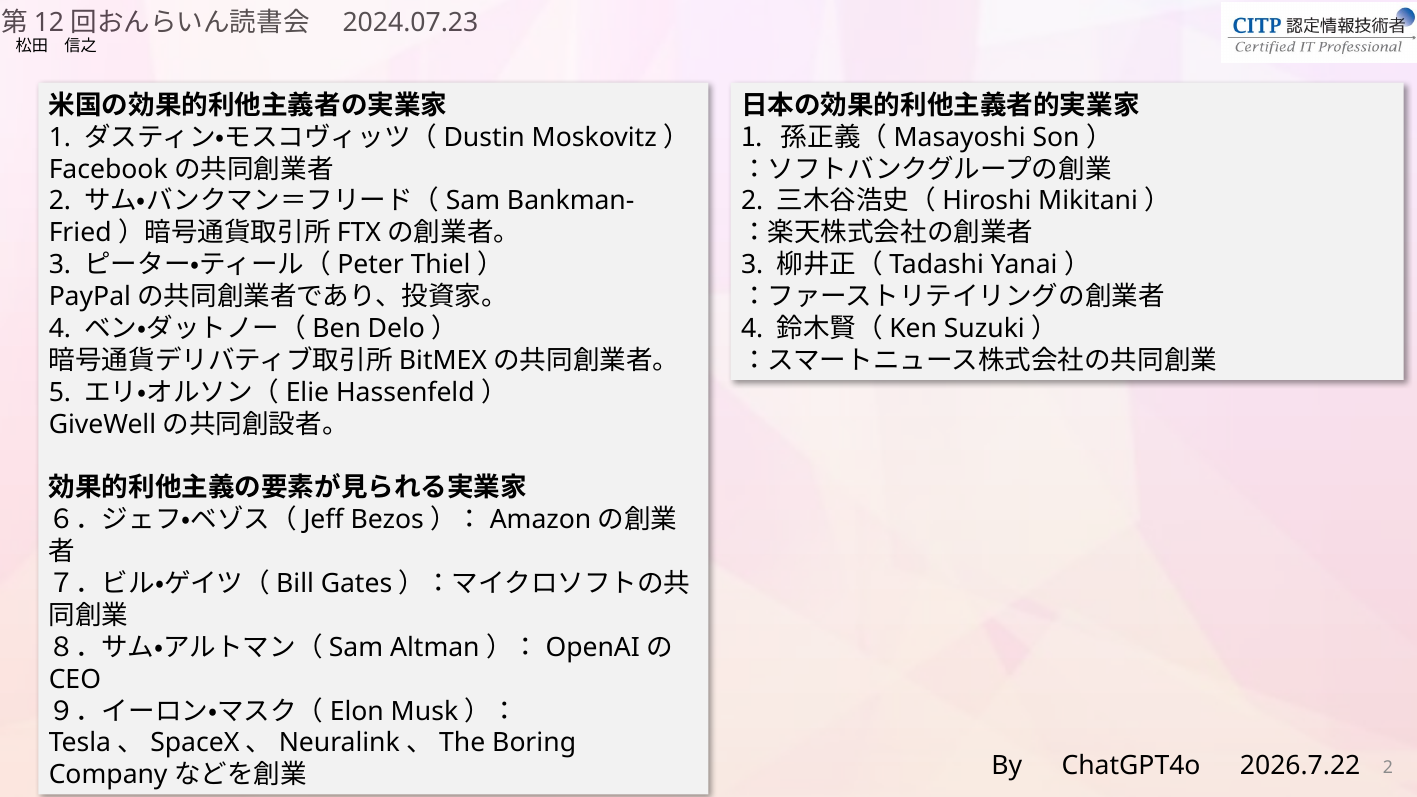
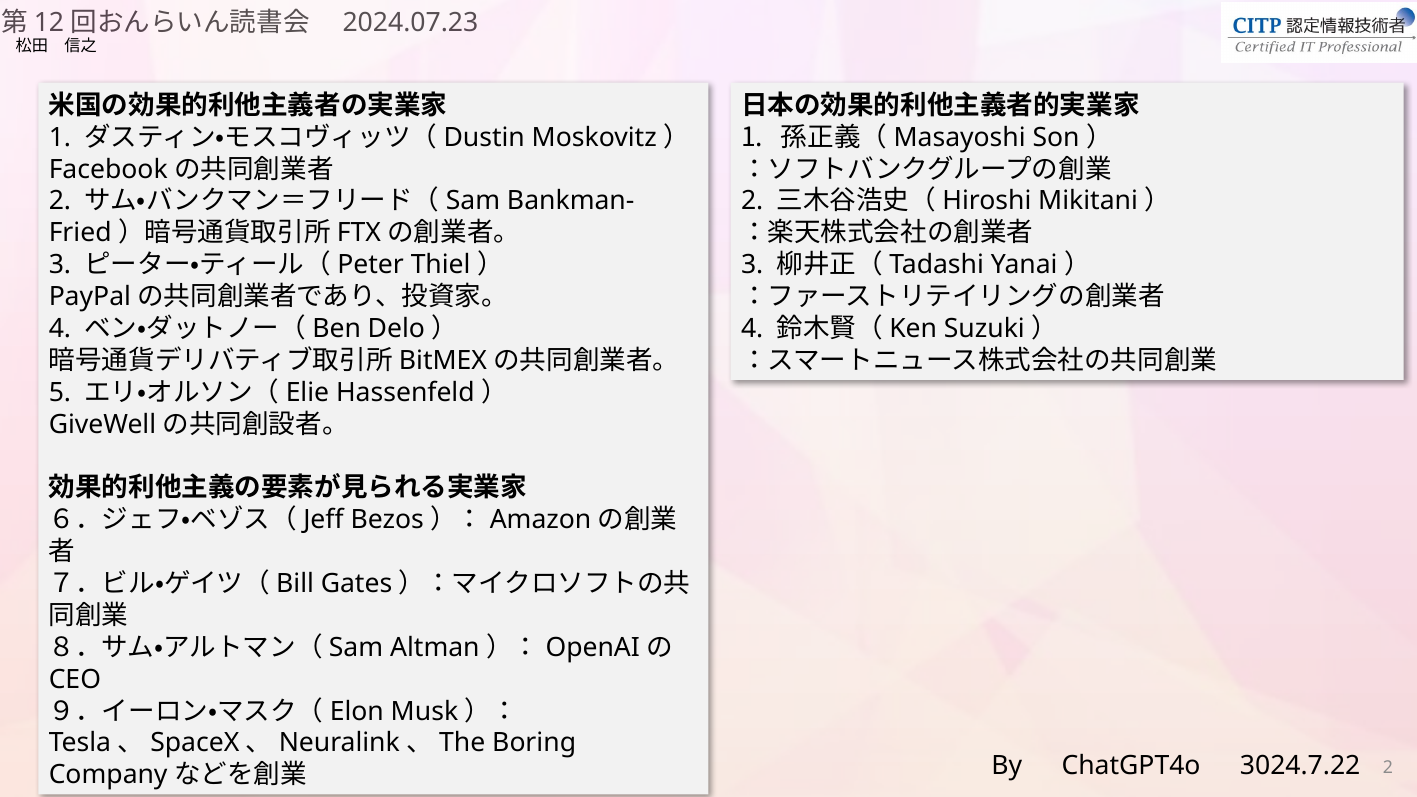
2026.7.22: 2026.7.22 -> 3024.7.22
